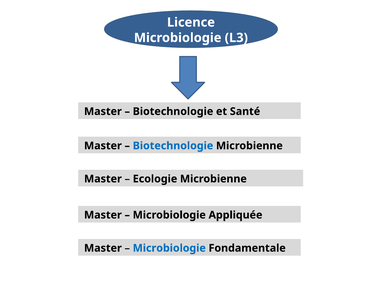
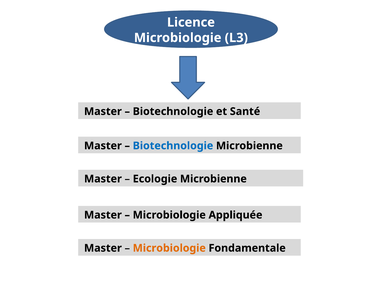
Microbiologie at (169, 248) colour: blue -> orange
